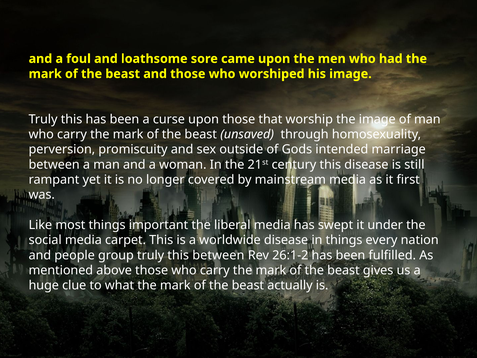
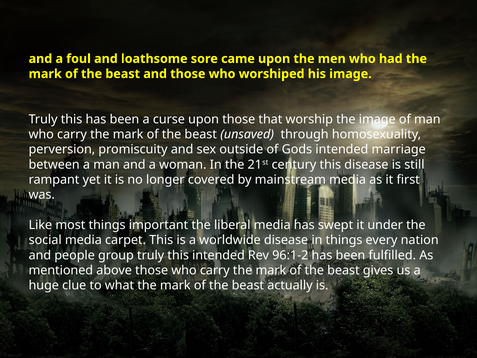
this between: between -> intended
26:1-2: 26:1-2 -> 96:1-2
